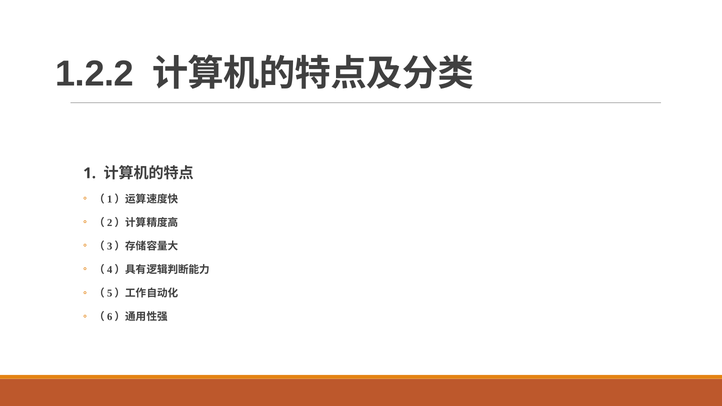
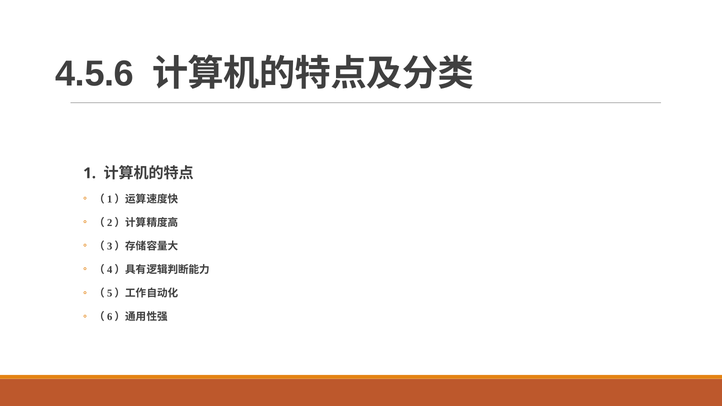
1.2.2: 1.2.2 -> 4.5.6
